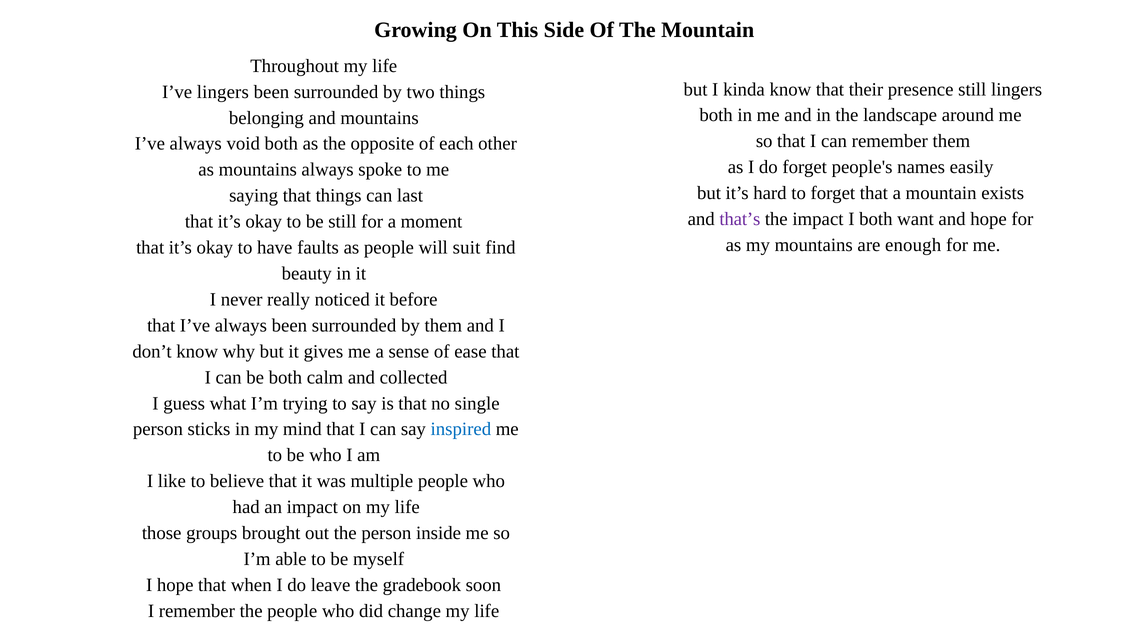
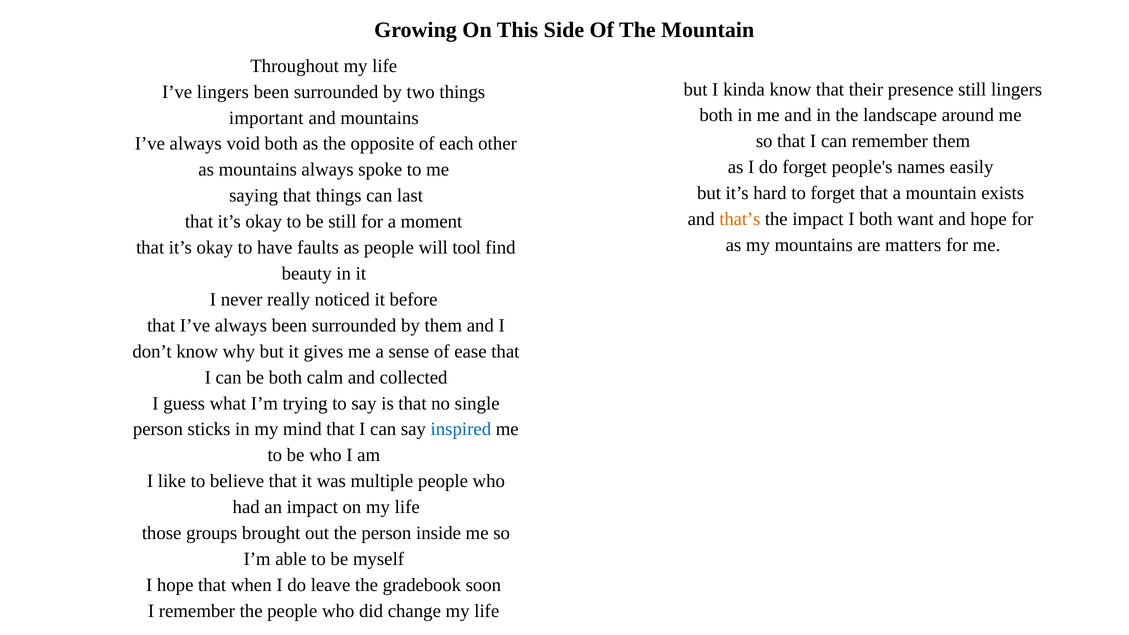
belonging: belonging -> important
that’s colour: purple -> orange
enough: enough -> matters
suit: suit -> tool
